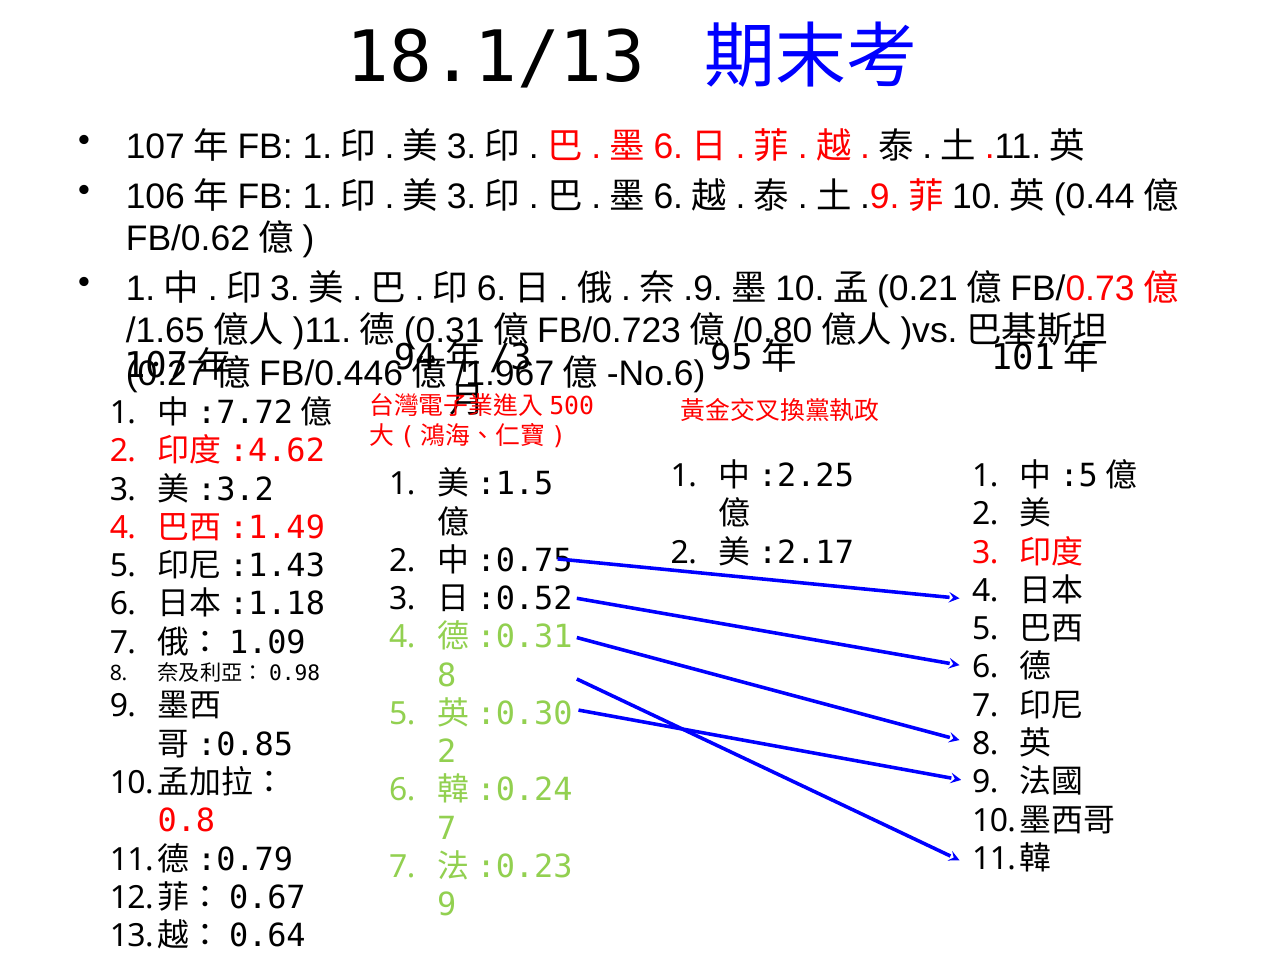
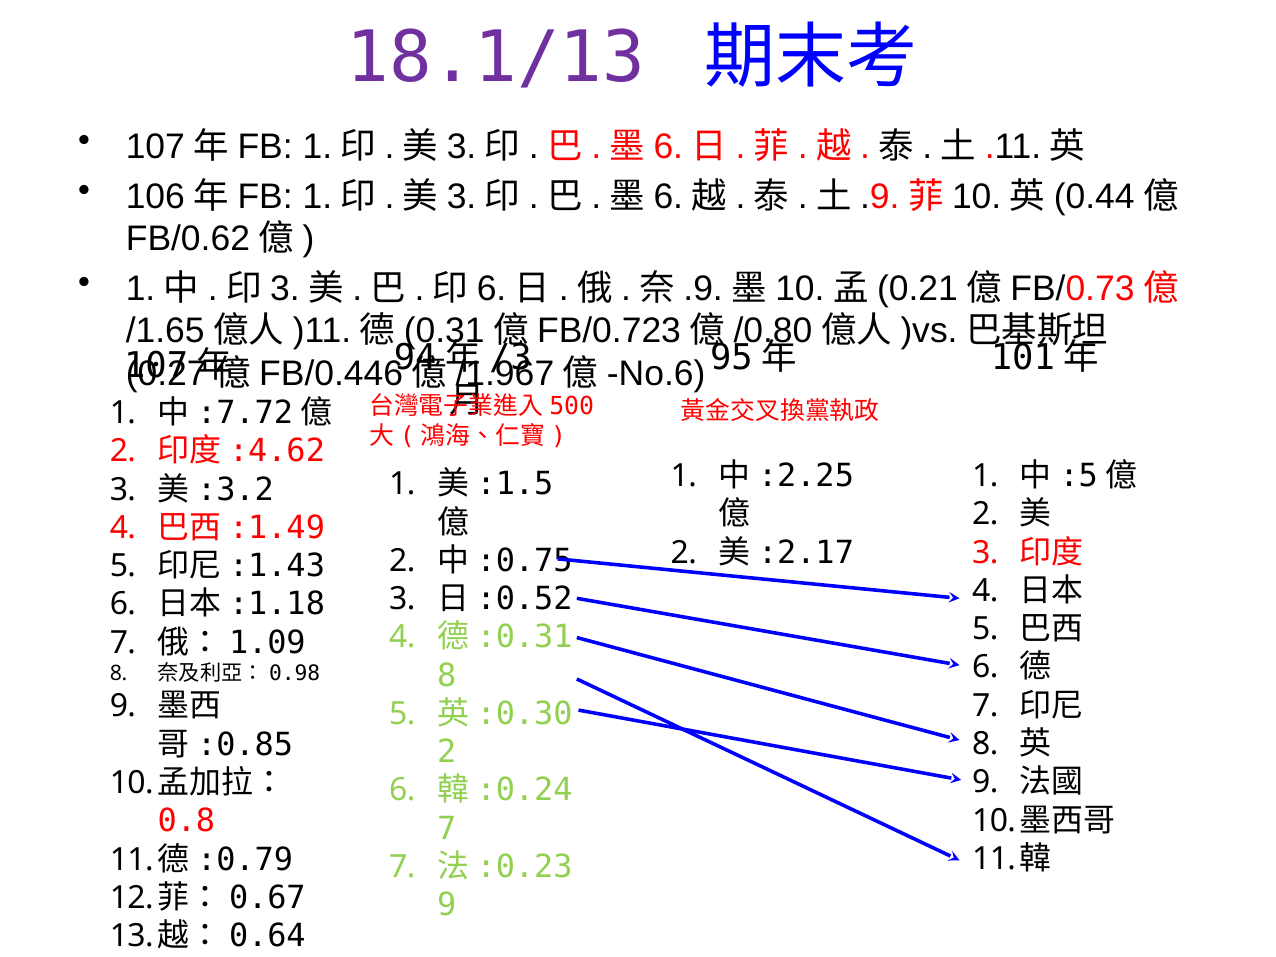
18.1/13 colour: black -> purple
